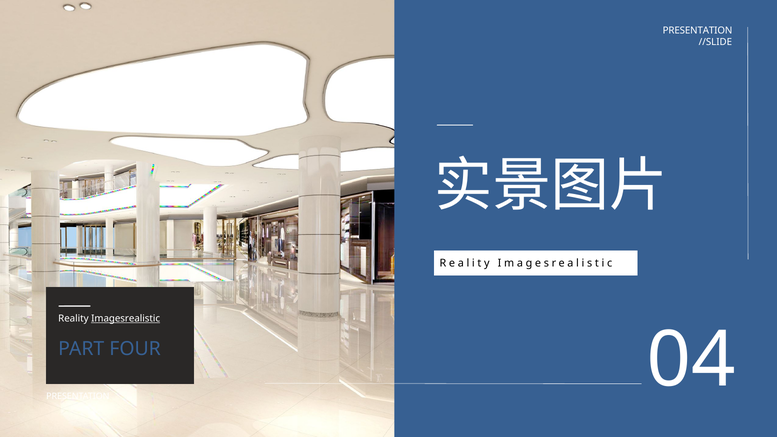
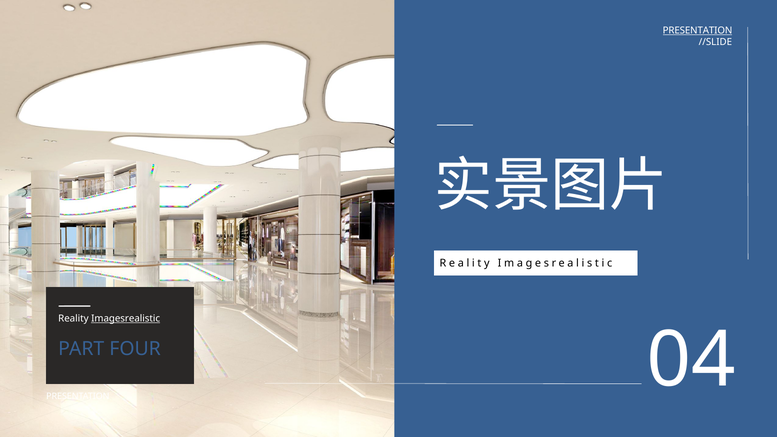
PRESENTATION at (697, 30) underline: none -> present
